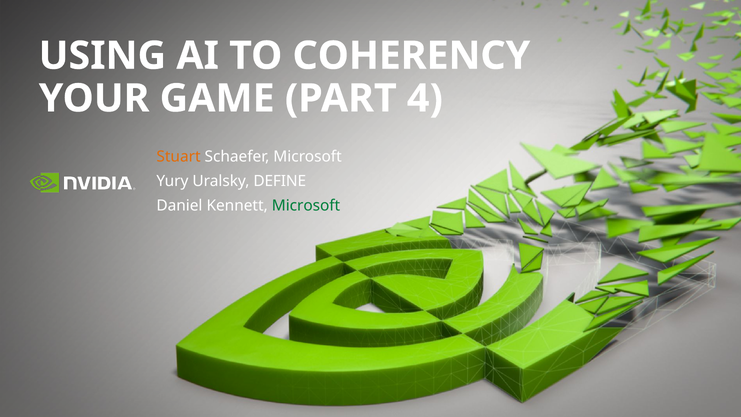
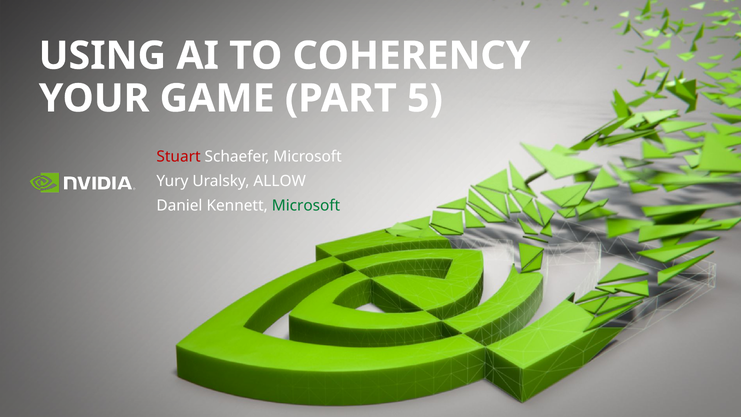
4: 4 -> 5
Stuart colour: orange -> red
DEFINE: DEFINE -> ALLOW
